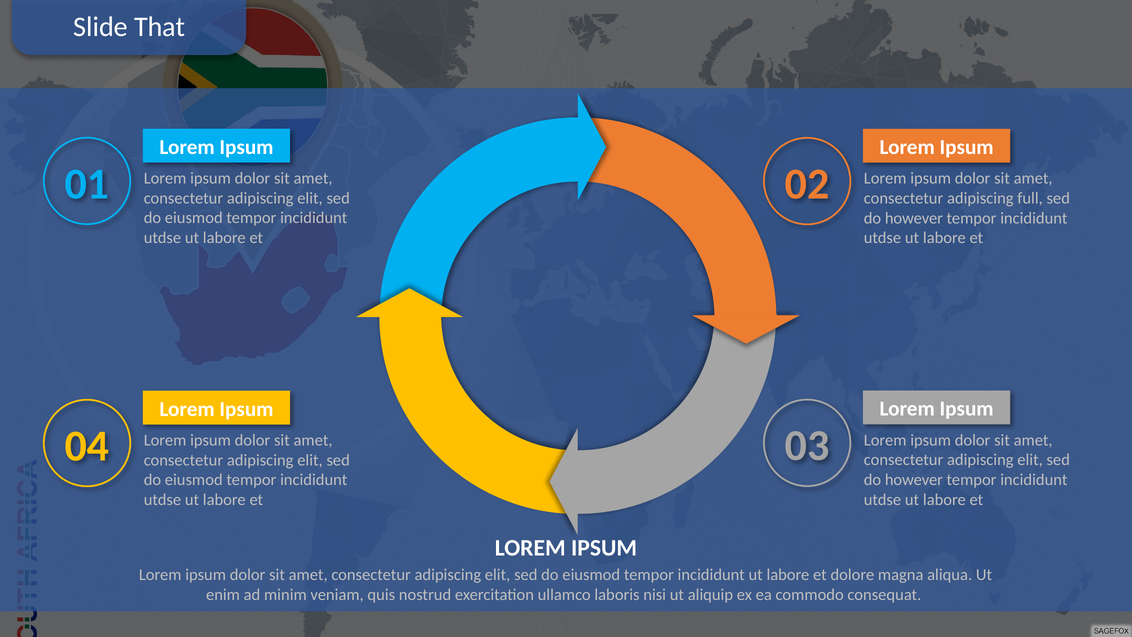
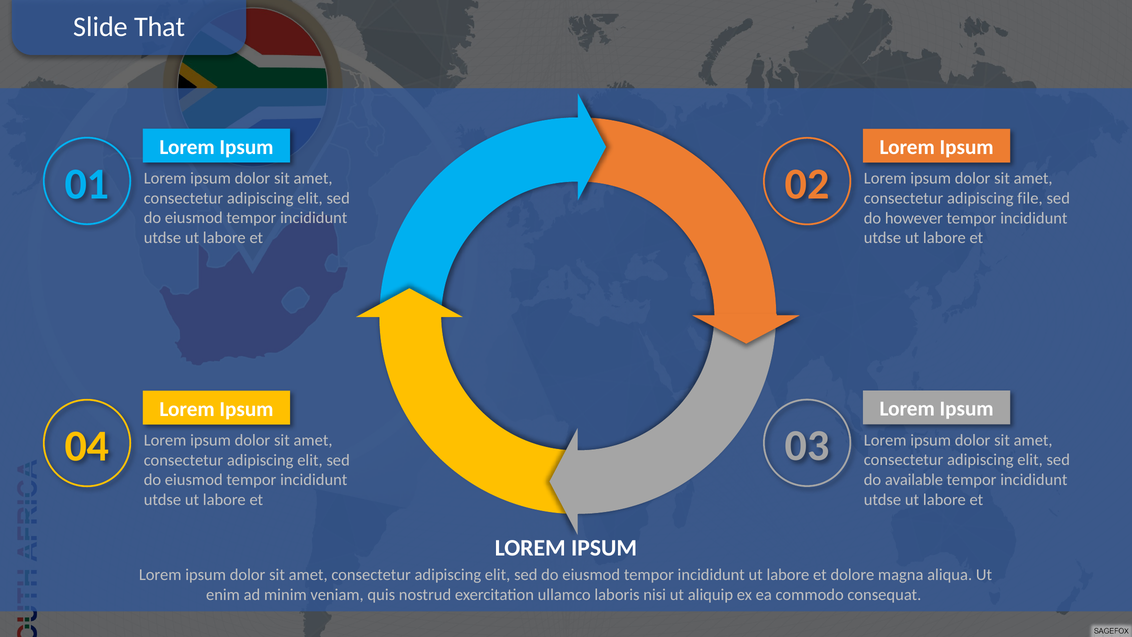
full: full -> file
however at (914, 480): however -> available
